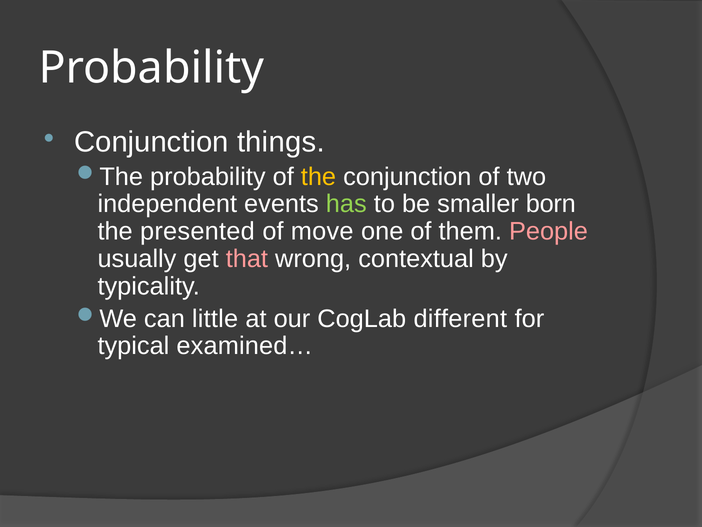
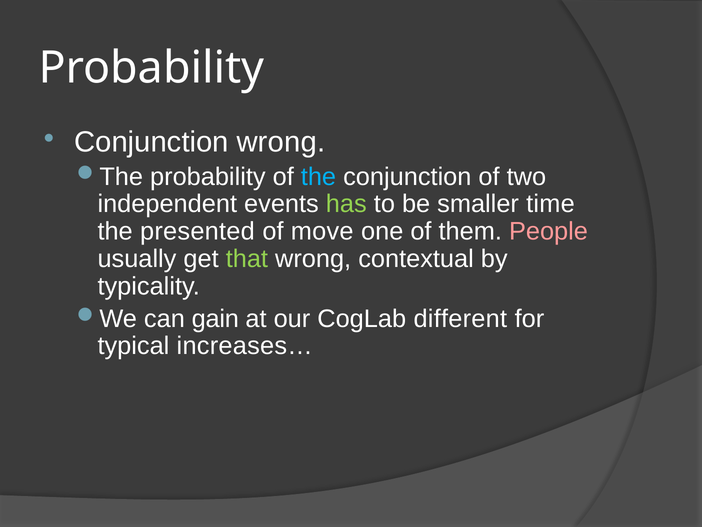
Conjunction things: things -> wrong
the at (318, 177) colour: yellow -> light blue
born: born -> time
that colour: pink -> light green
little: little -> gain
examined…: examined… -> increases…
